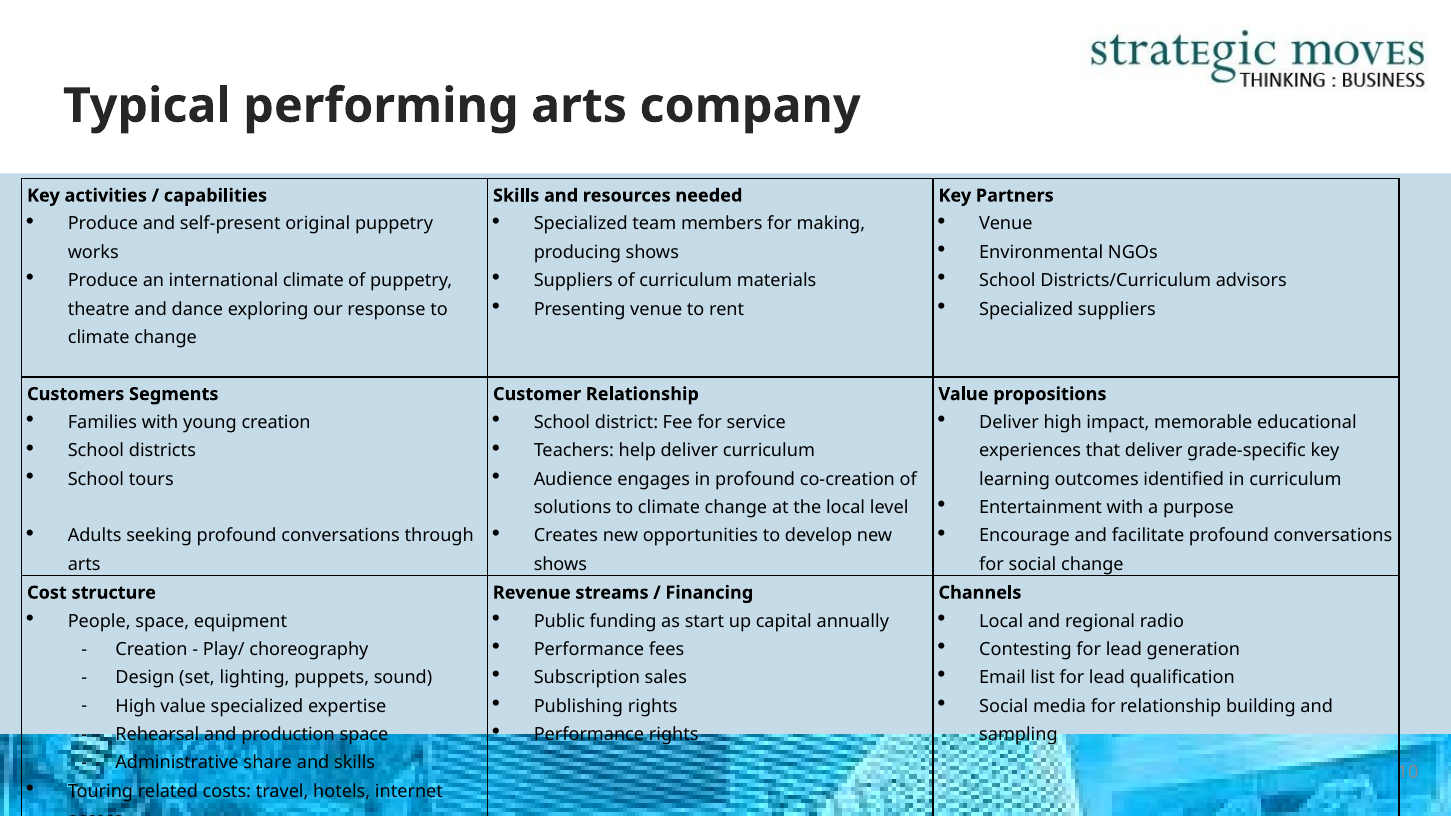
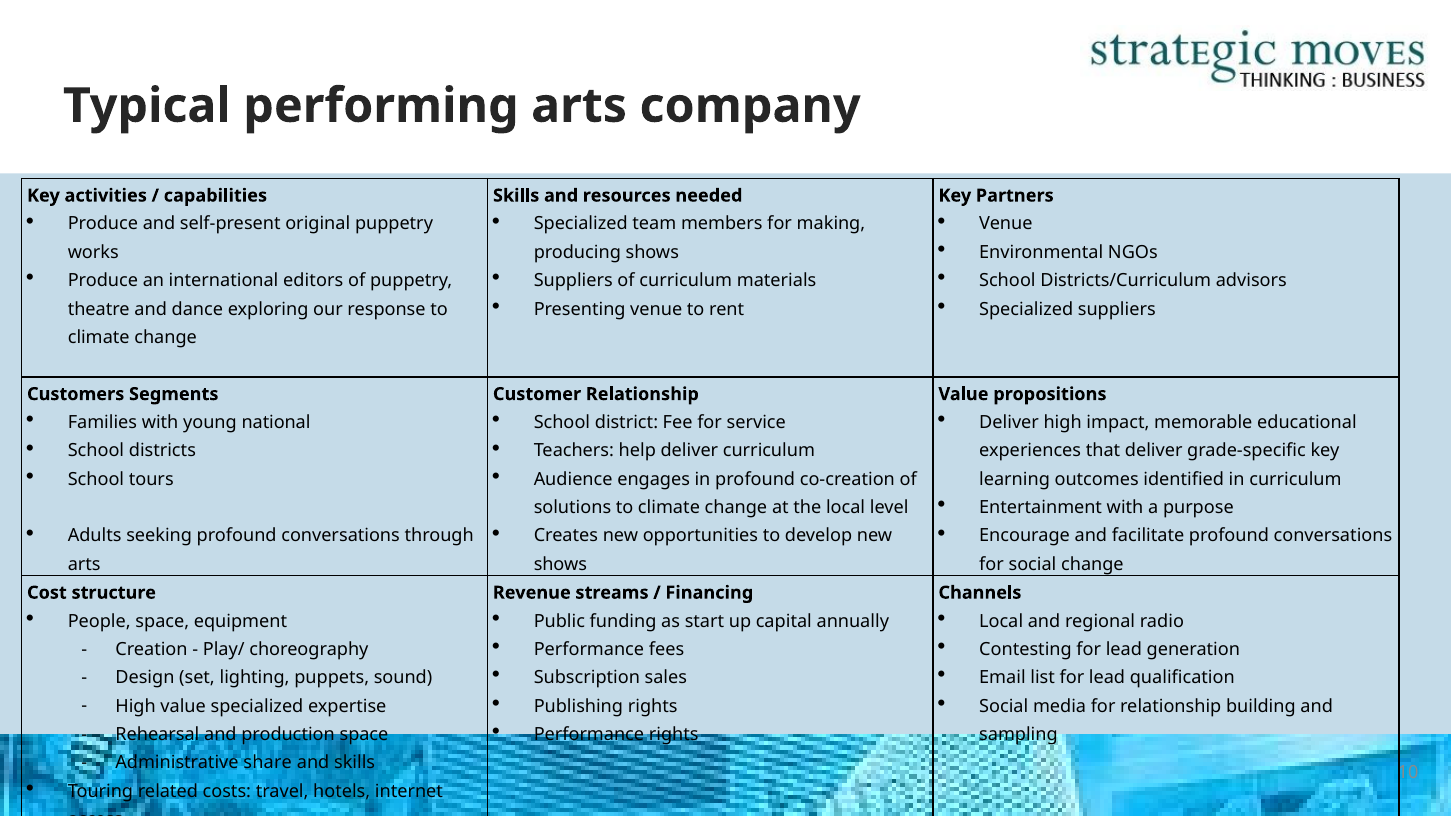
international climate: climate -> editors
young creation: creation -> national
